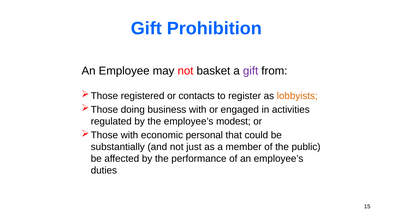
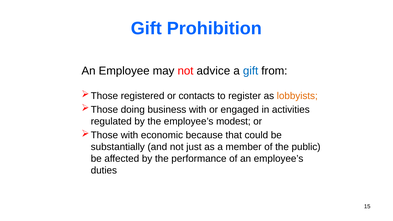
basket: basket -> advice
gift at (251, 71) colour: purple -> blue
personal: personal -> because
